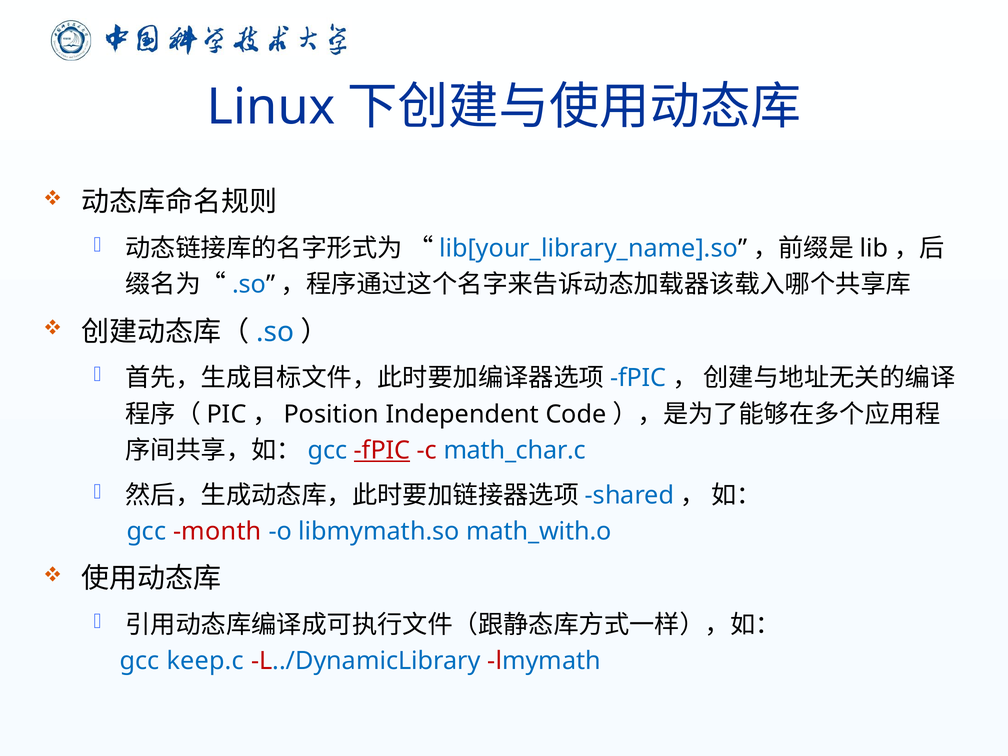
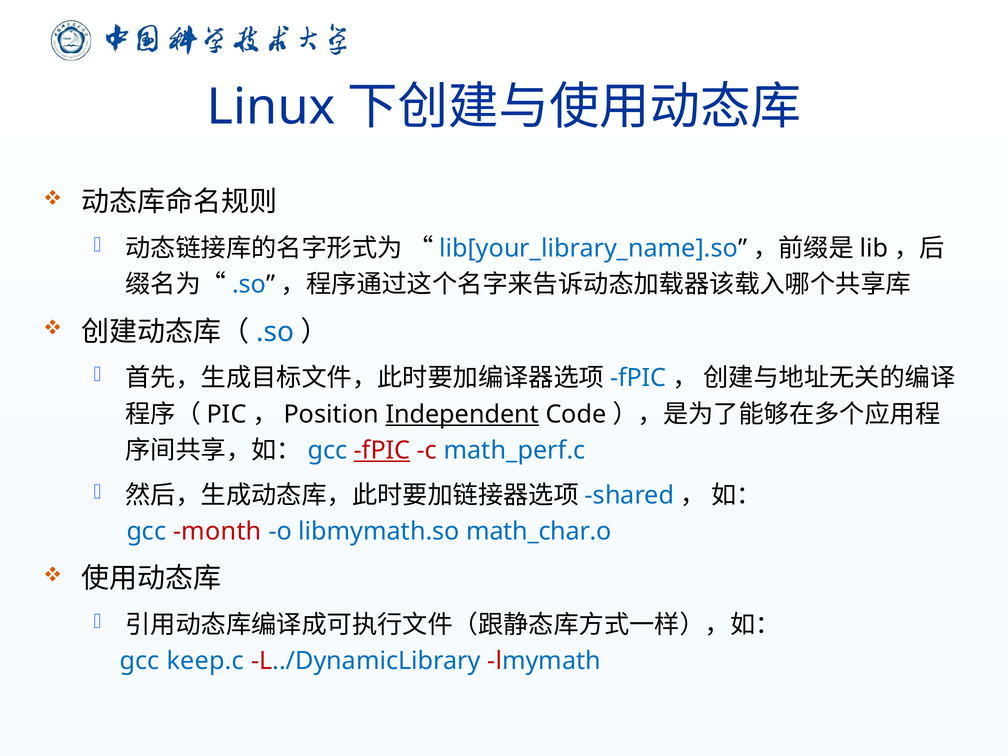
Independent underline: none -> present
math_char.c: math_char.c -> math_perf.c
math_with.o: math_with.o -> math_char.o
